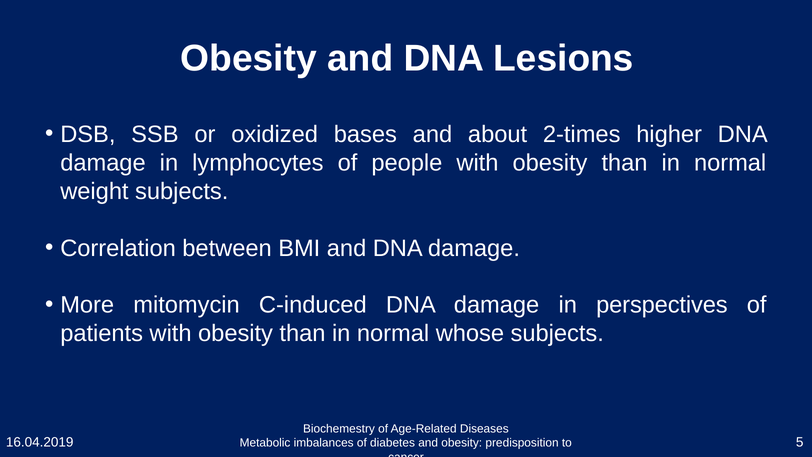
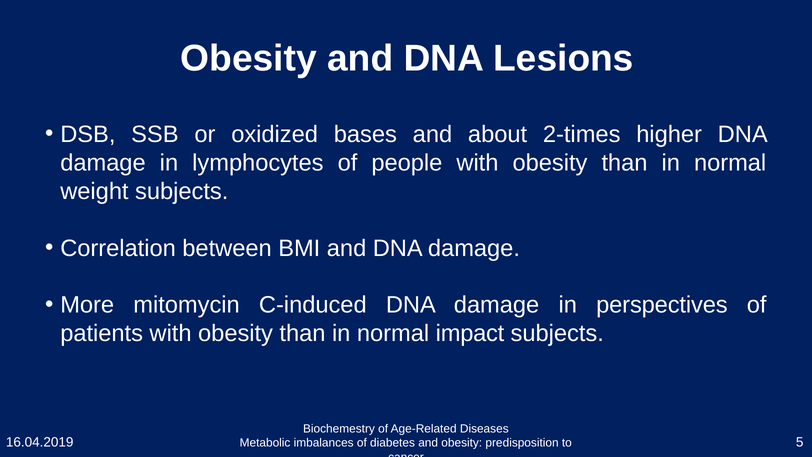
whose: whose -> impact
